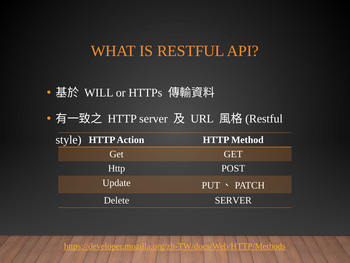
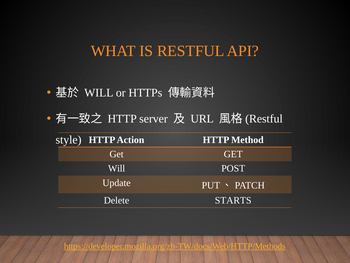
Http at (117, 168): Http -> Will
Delete SERVER: SERVER -> STARTS
